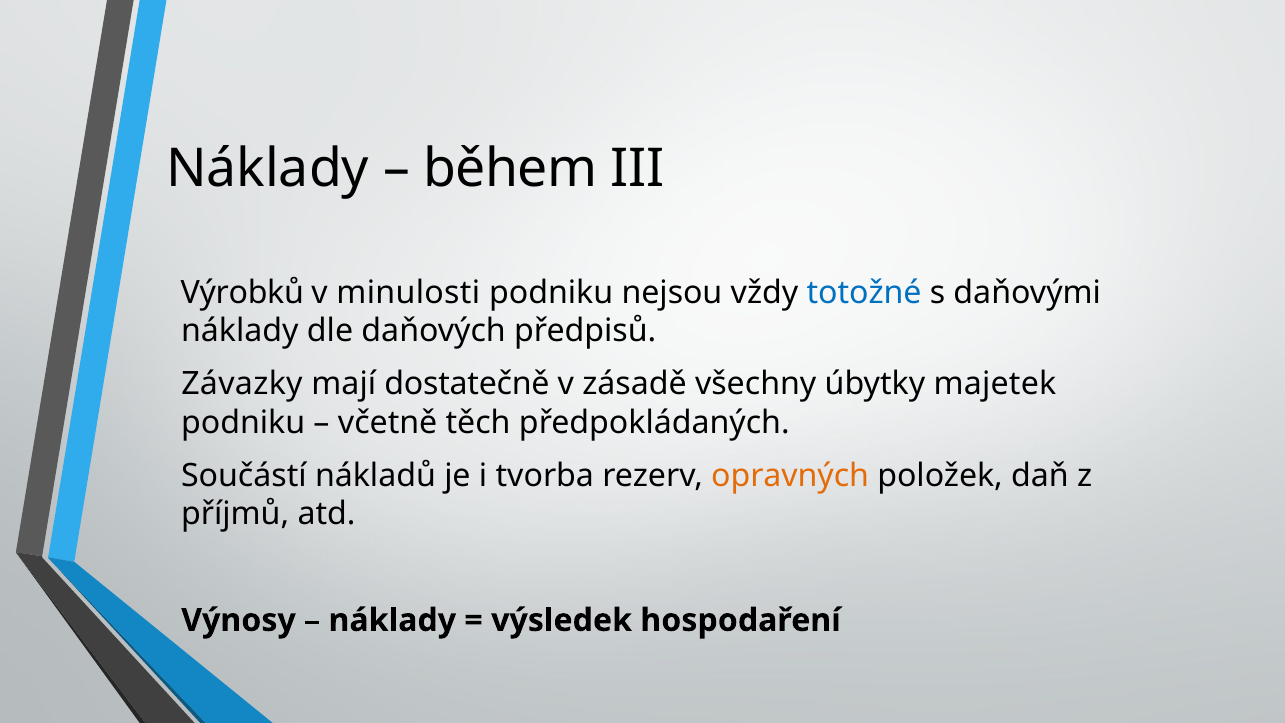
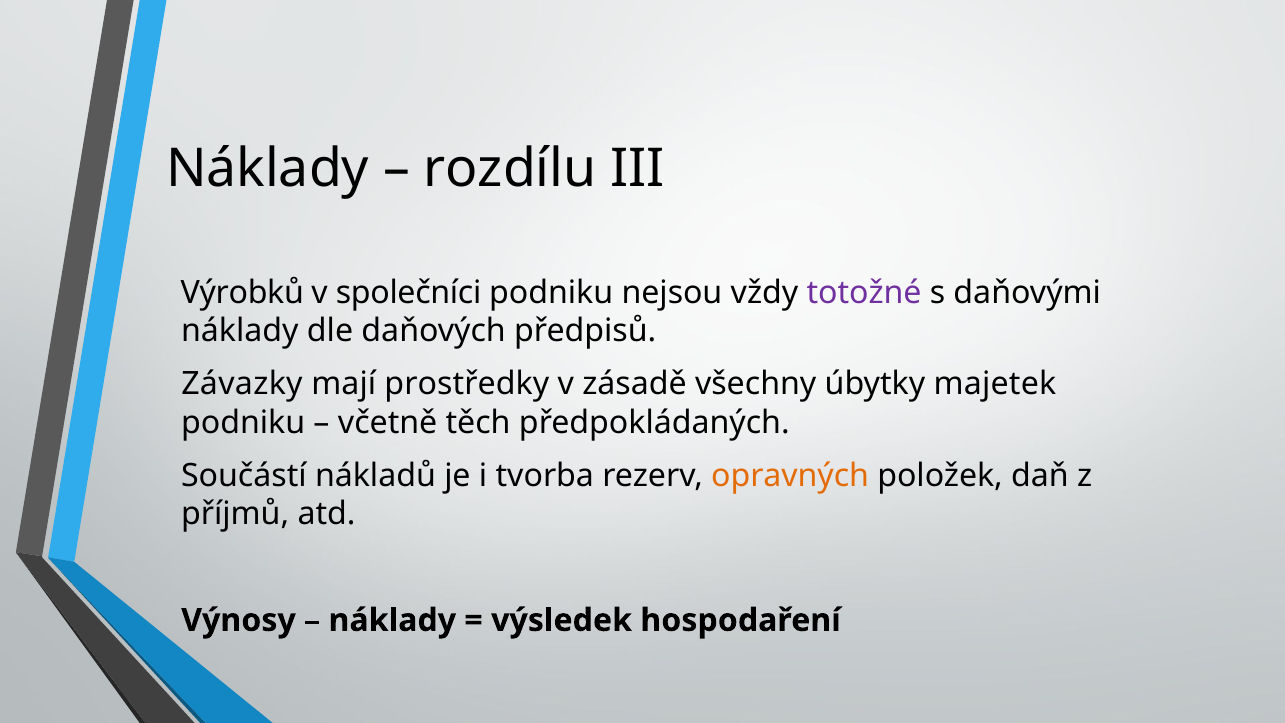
během: během -> rozdílu
minulosti: minulosti -> společníci
totožné colour: blue -> purple
dostatečně: dostatečně -> prostředky
